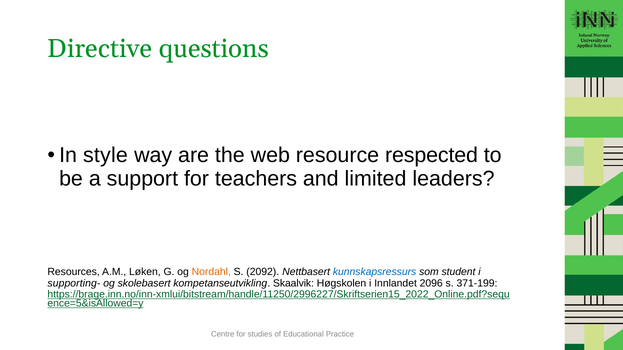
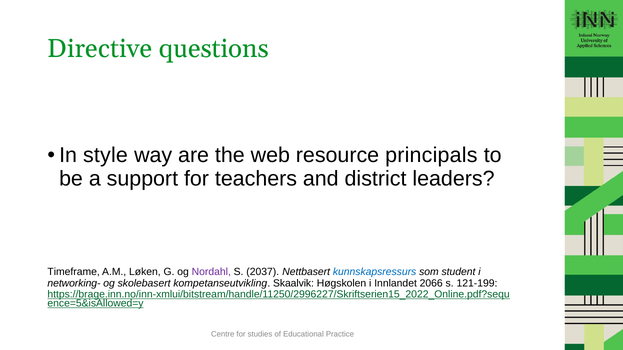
respected: respected -> principals
limited: limited -> district
Resources: Resources -> Timeframe
Nordahl colour: orange -> purple
2092: 2092 -> 2037
supporting-: supporting- -> networking-
2096: 2096 -> 2066
371-199: 371-199 -> 121-199
